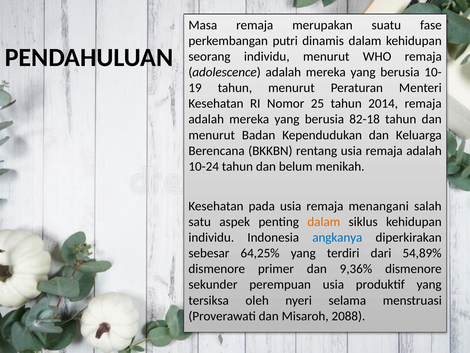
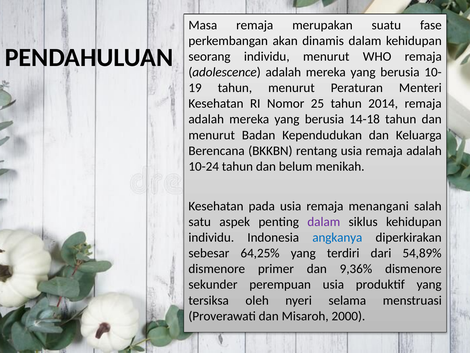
putri: putri -> akan
82-18: 82-18 -> 14-18
dalam at (324, 222) colour: orange -> purple
2088: 2088 -> 2000
